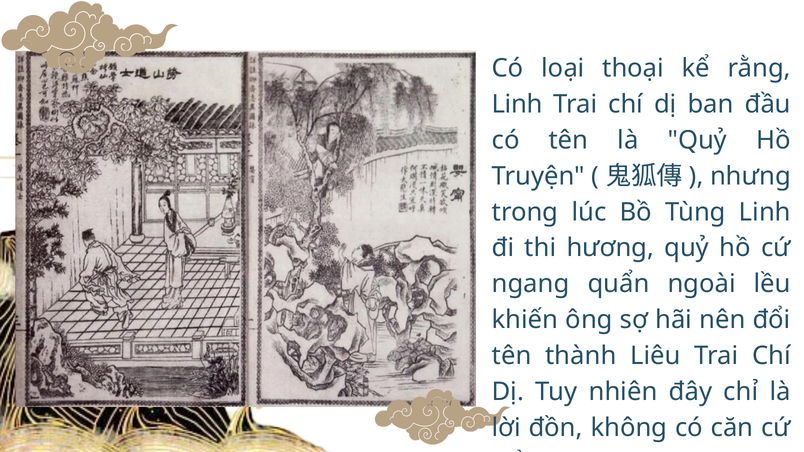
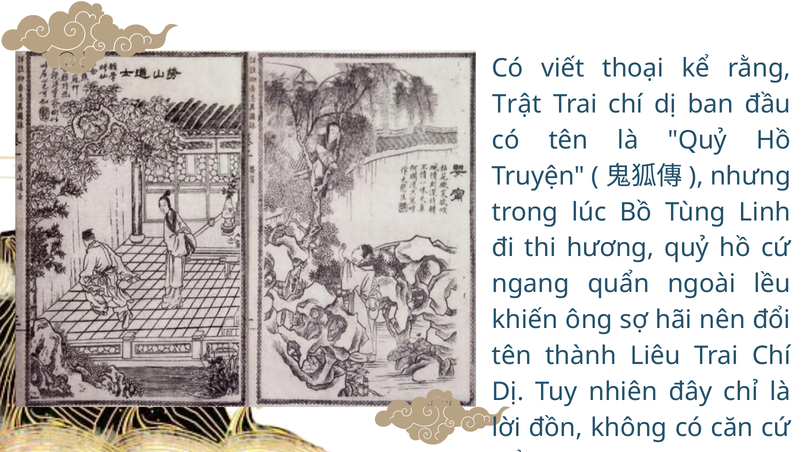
loại: loại -> viết
Linh at (517, 104): Linh -> Trật
